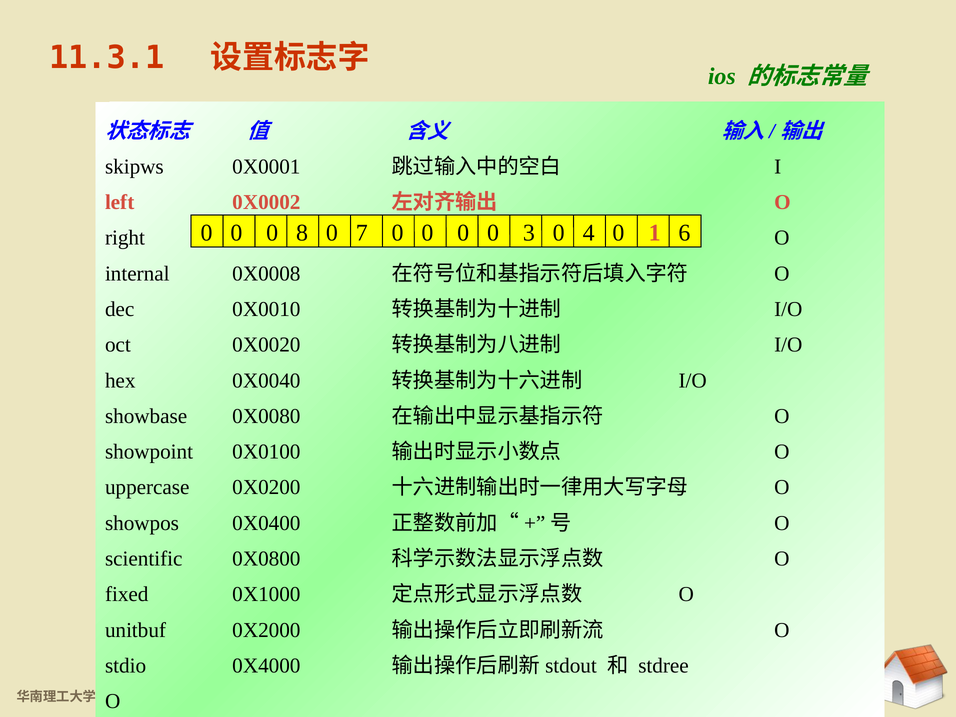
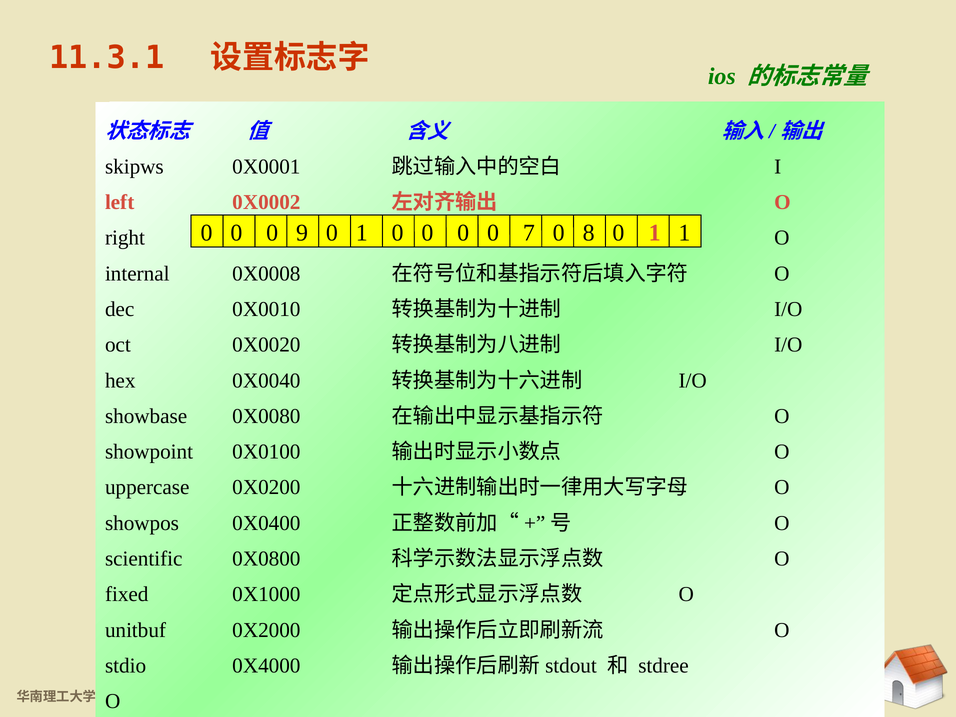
8: 8 -> 9
7 at (362, 233): 7 -> 1
3: 3 -> 7
4: 4 -> 8
1 6: 6 -> 1
